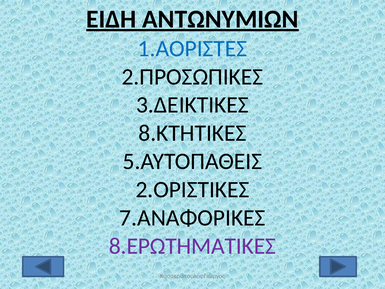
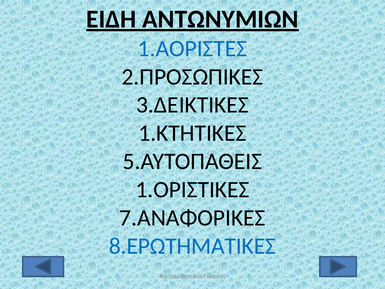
8.ΚΤΗΤΙΚΕΣ: 8.ΚΤΗΤΙΚΕΣ -> 1.ΚΤΗΤΙΚΕΣ
2.ΟΡΙΣΤΙΚΕΣ: 2.ΟΡΙΣΤΙΚΕΣ -> 1.ΟΡΙΣΤΙΚΕΣ
8.ΕΡΩΤΗΜΑΤΙΚΕΣ colour: purple -> blue
